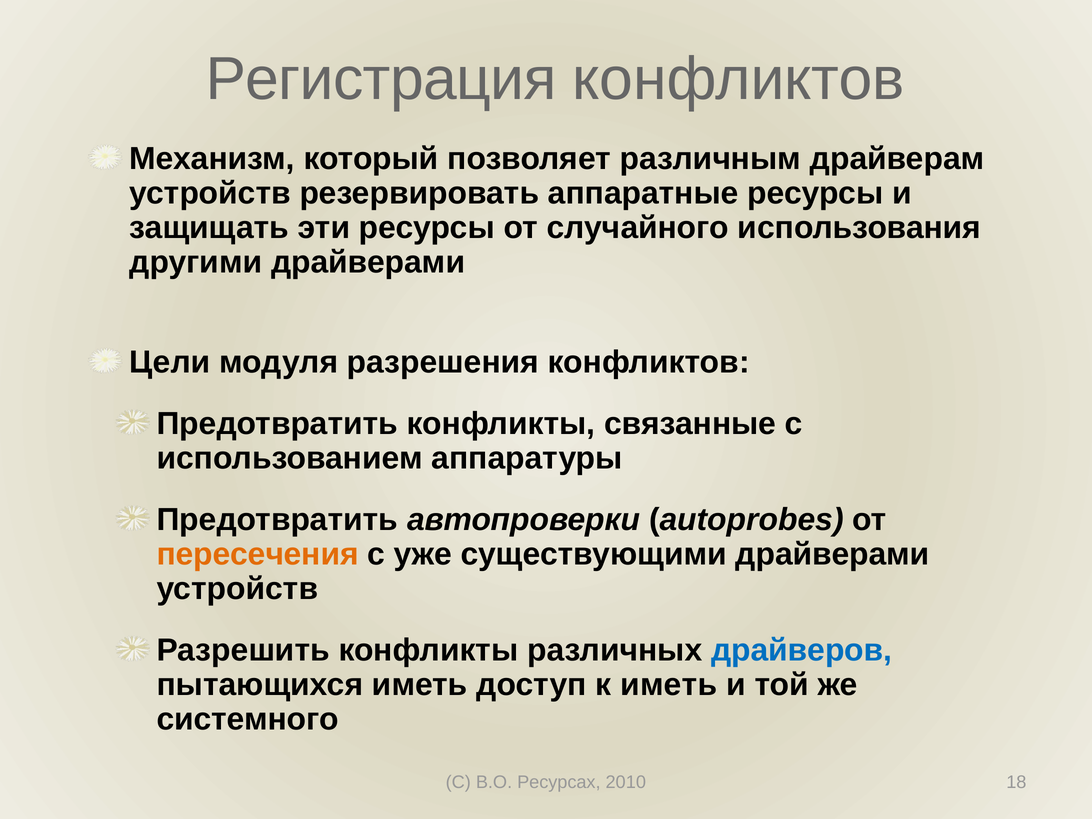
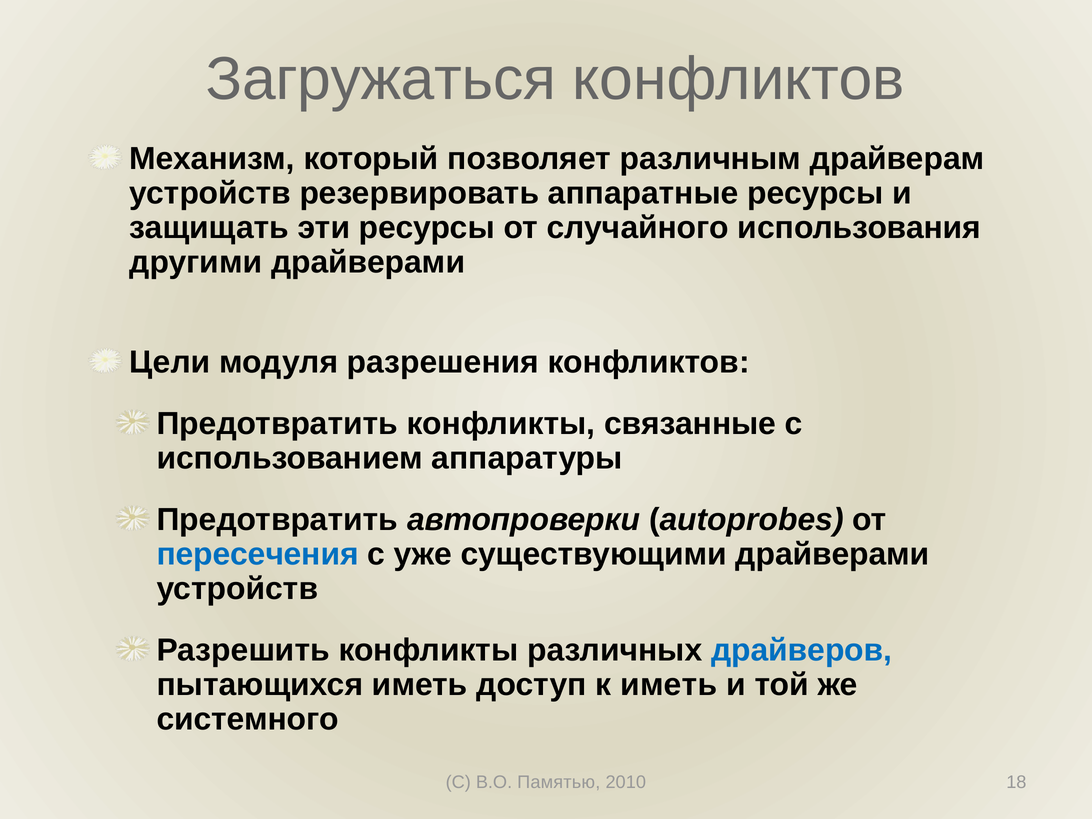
Регистрация: Регистрация -> Загружаться
пересечения colour: orange -> blue
Ресурсах: Ресурсах -> Памятью
